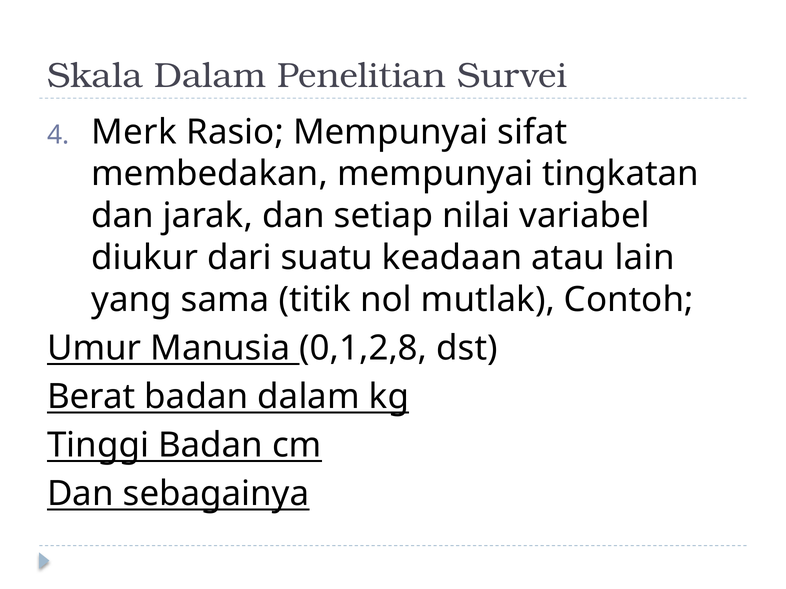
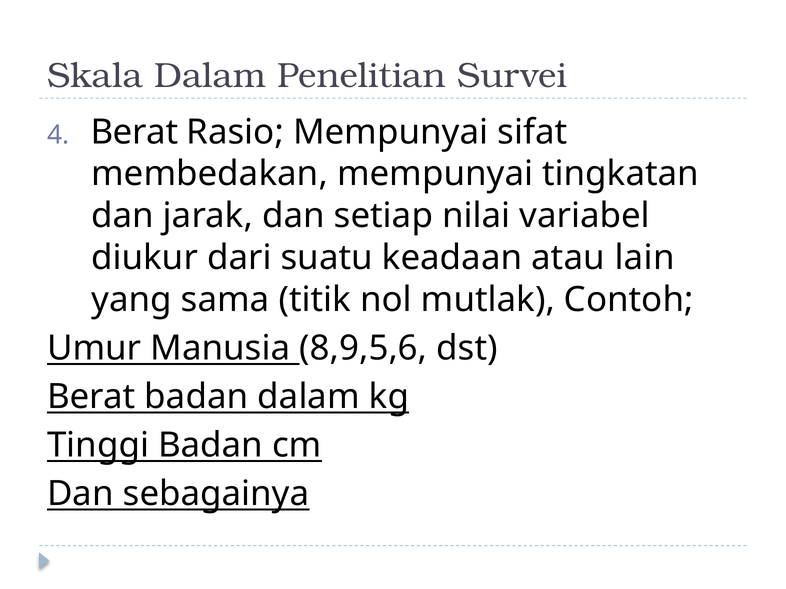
Merk at (134, 132): Merk -> Berat
0,1,2,8: 0,1,2,8 -> 8,9,5,6
